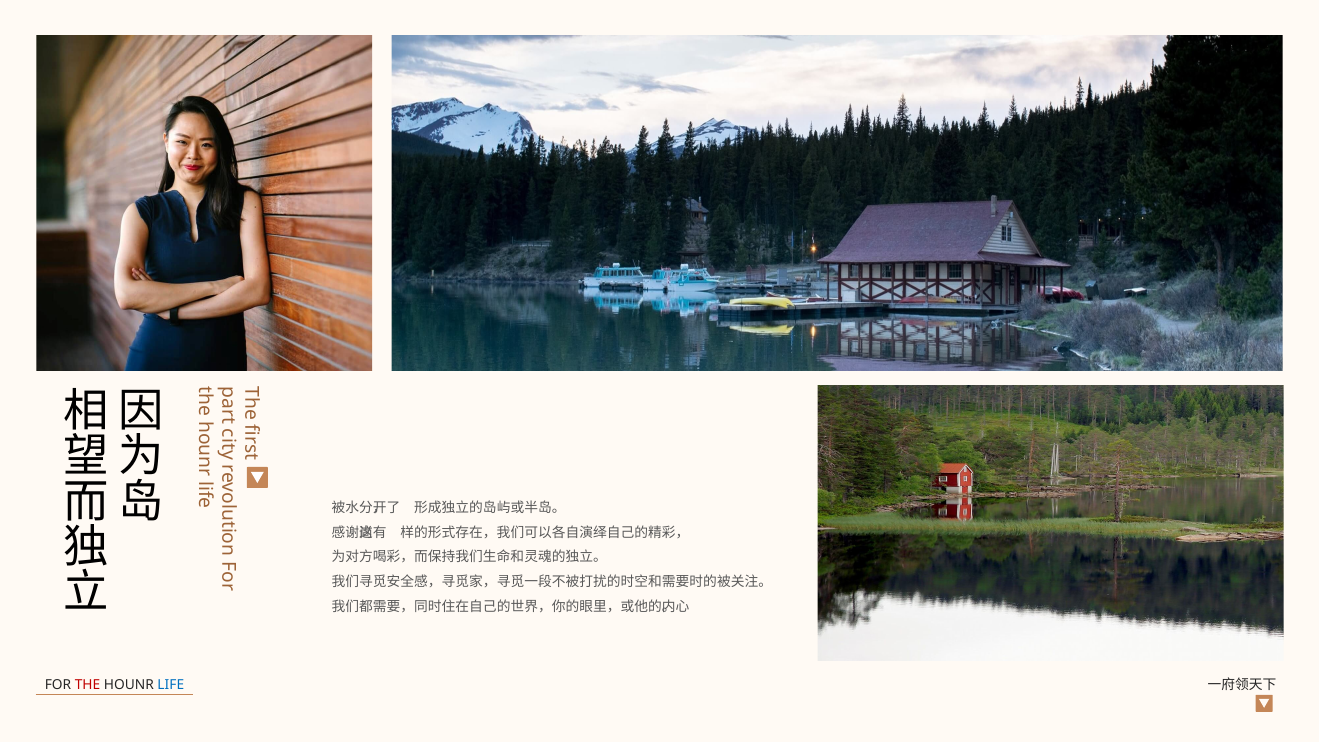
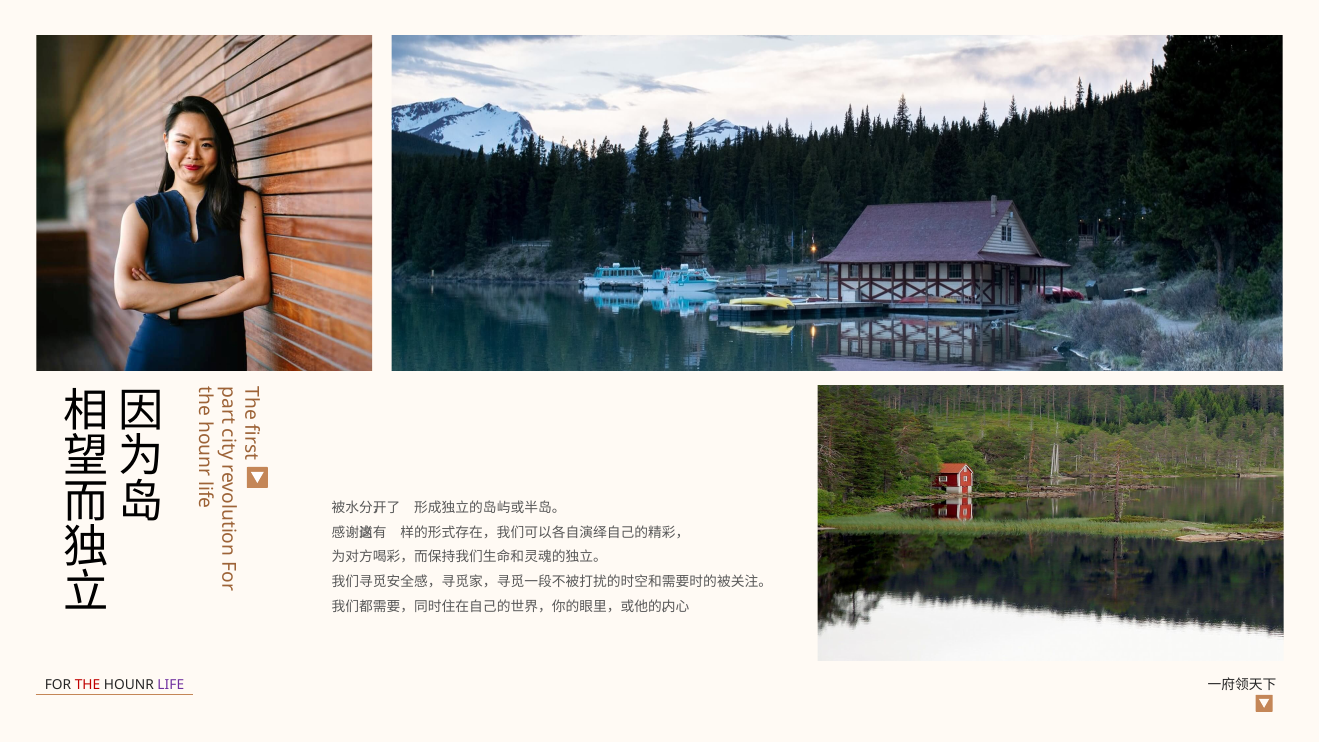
LIFE colour: blue -> purple
